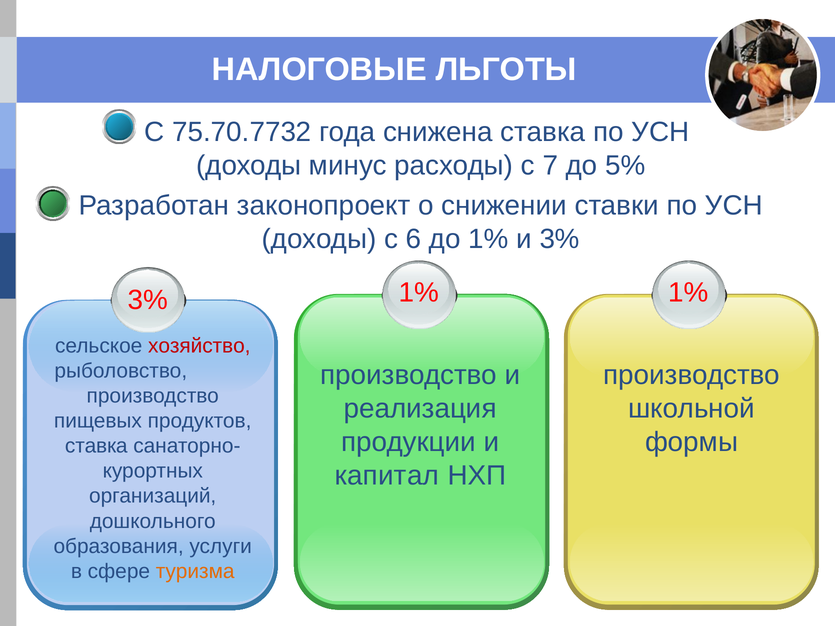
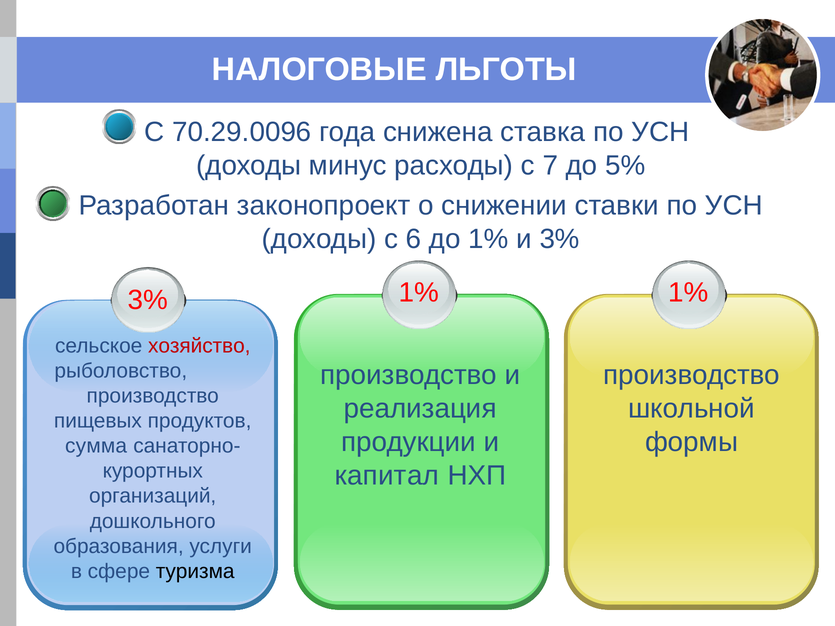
75.70.7732: 75.70.7732 -> 70.29.0096
ставка at (96, 446): ставка -> сумма
туризма colour: orange -> black
